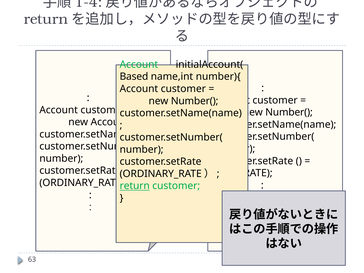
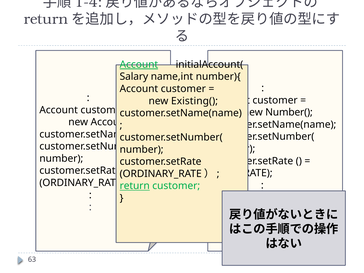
Account at (139, 65) underline: none -> present
Based: Based -> Salary
Number( at (195, 101): Number( -> Existing(
